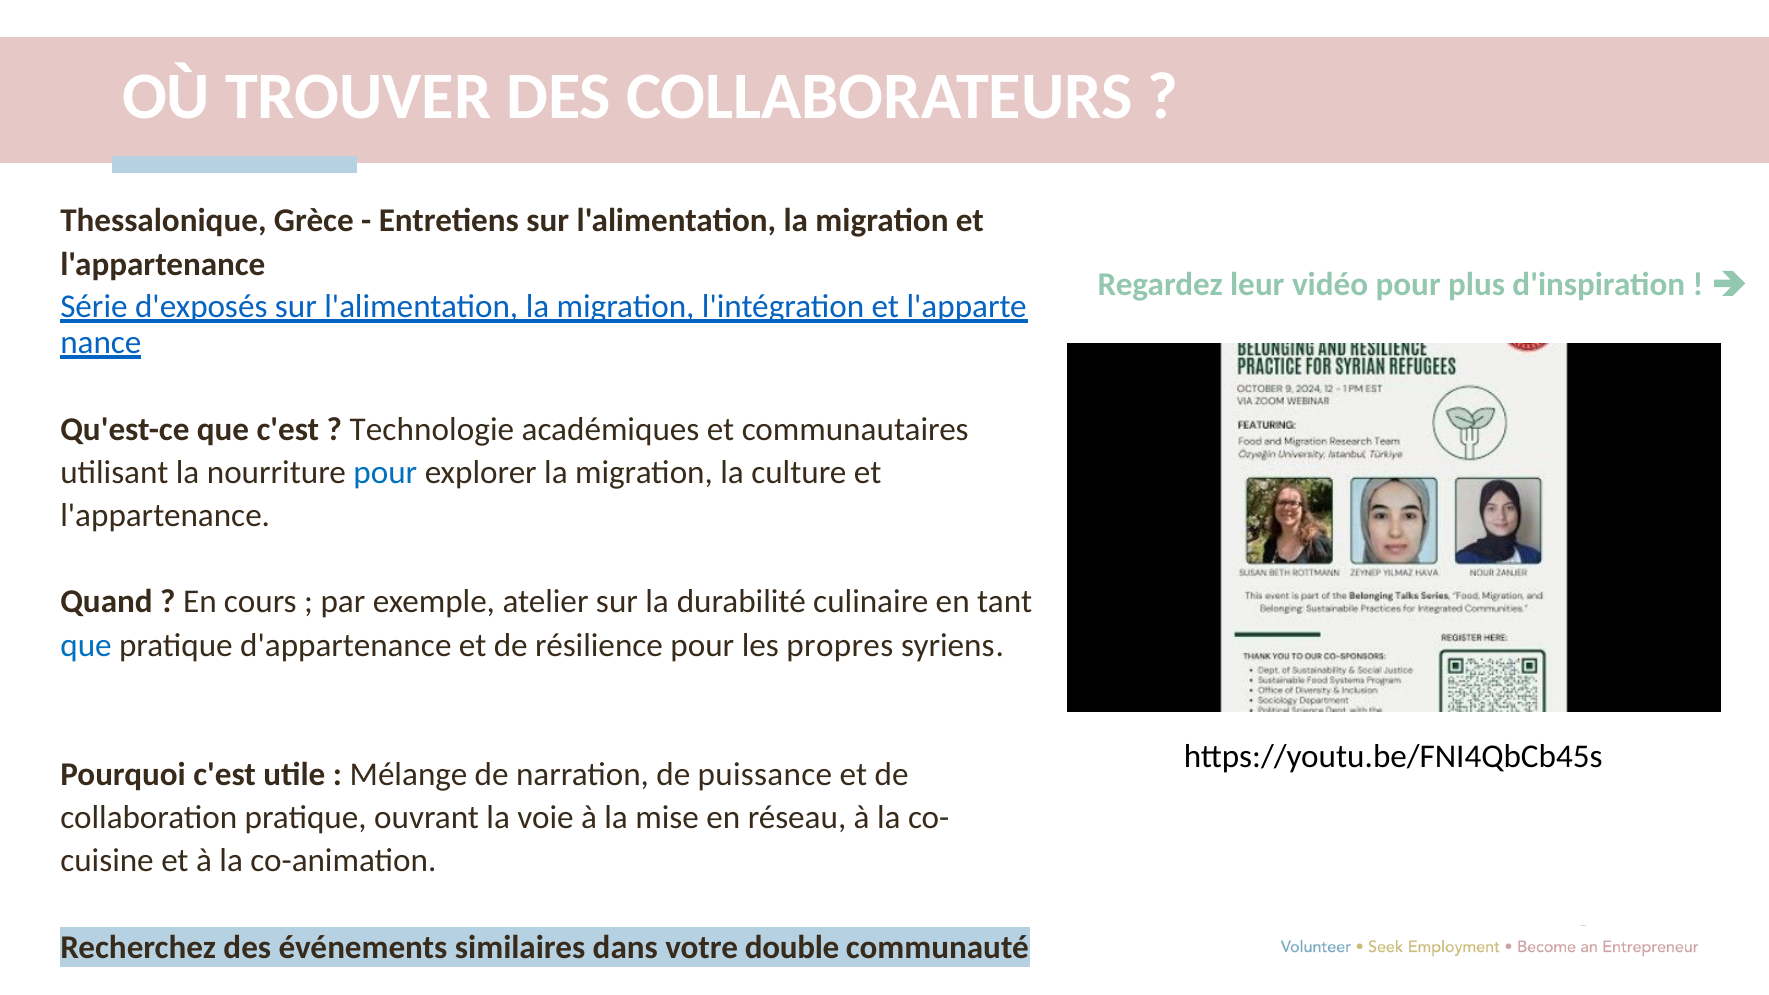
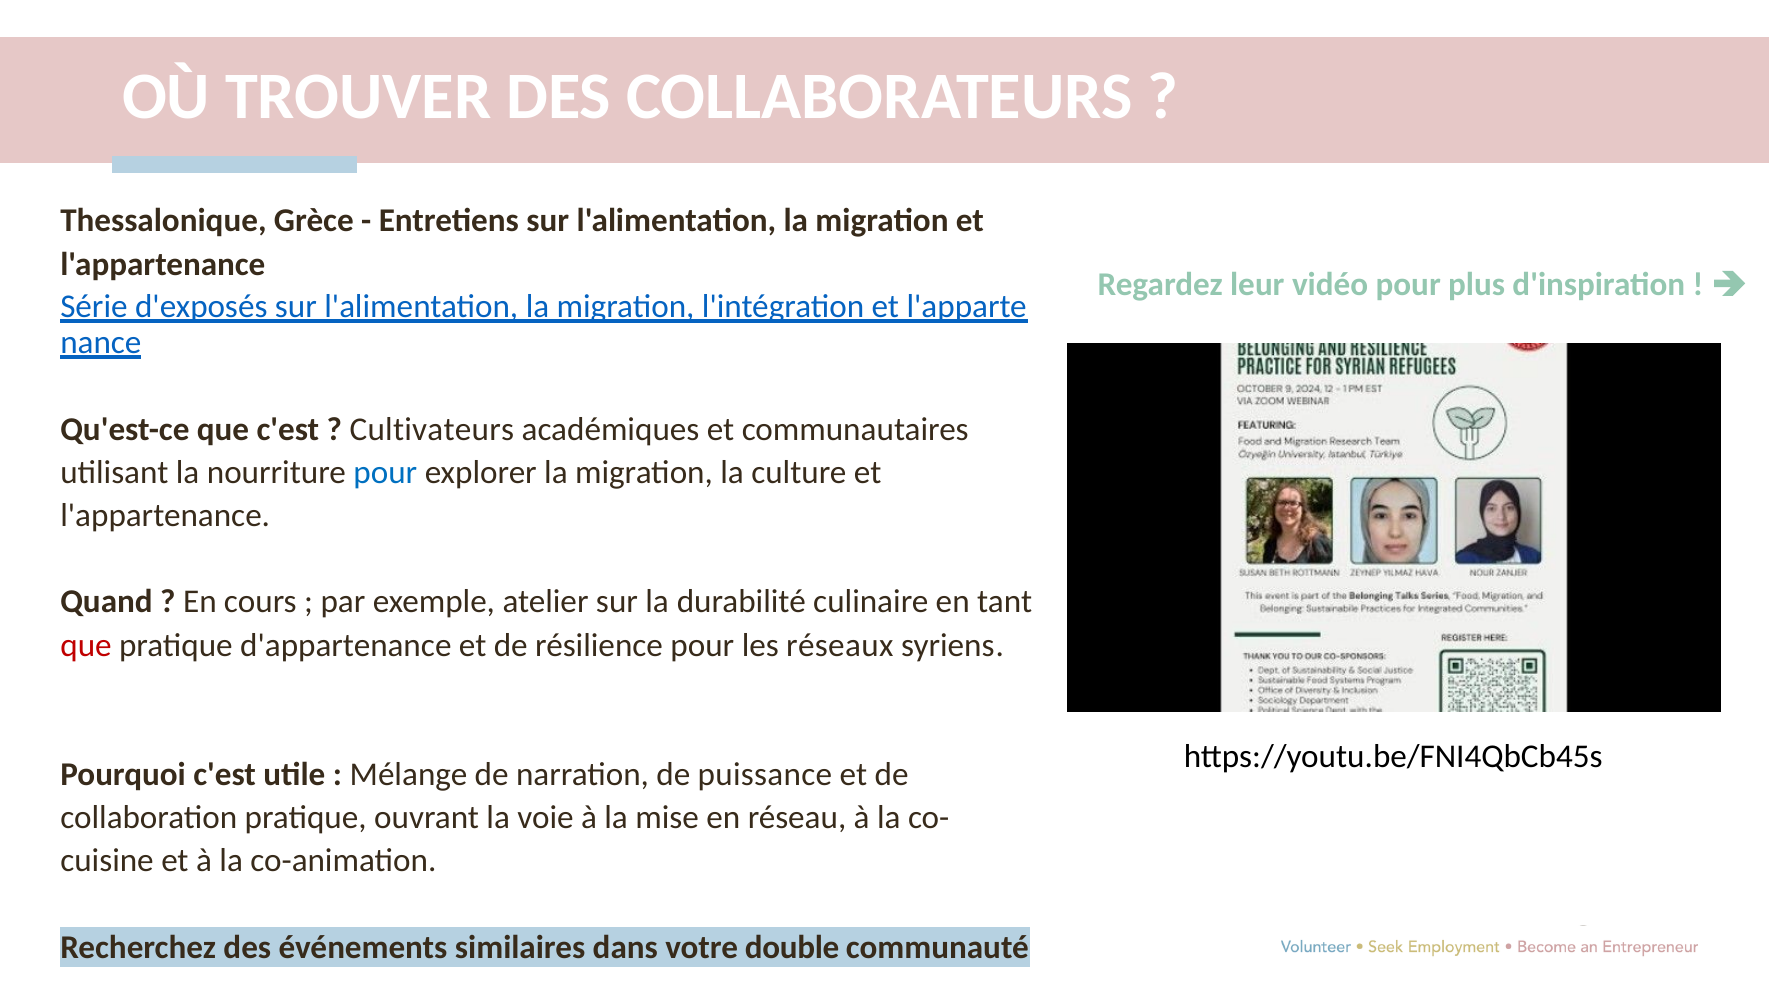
Technologie: Technologie -> Cultivateurs
que at (86, 645) colour: blue -> red
propres: propres -> réseaux
